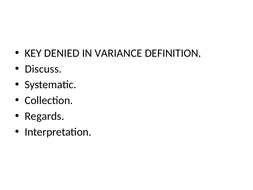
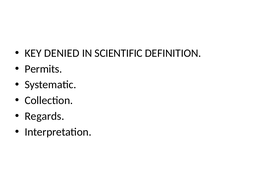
VARIANCE: VARIANCE -> SCIENTIFIC
Discuss: Discuss -> Permits
